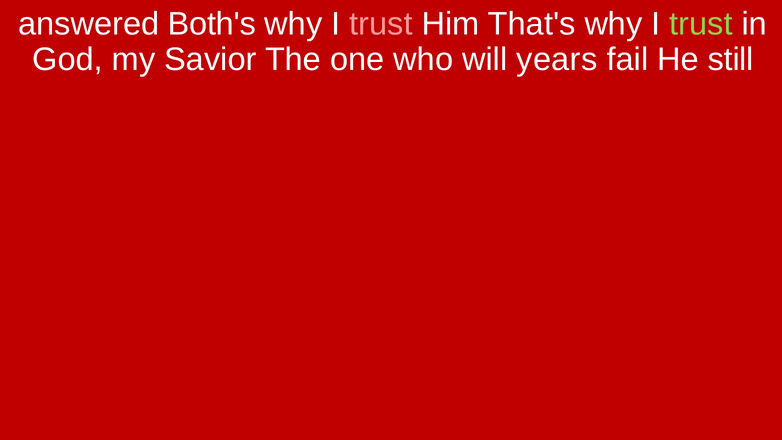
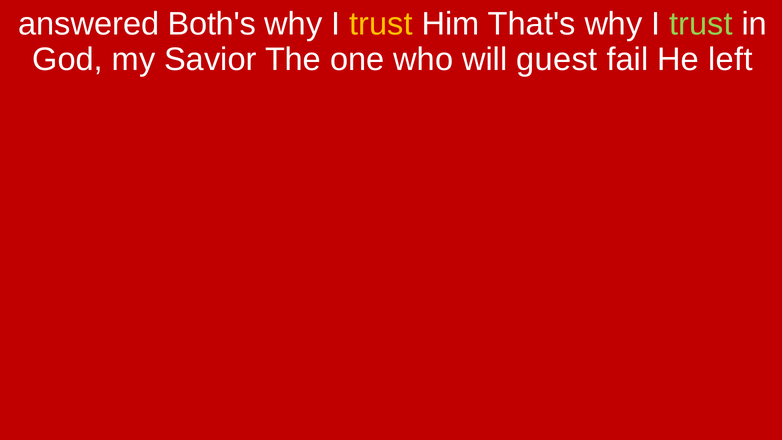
trust at (381, 24) colour: pink -> yellow
years: years -> guest
still: still -> left
